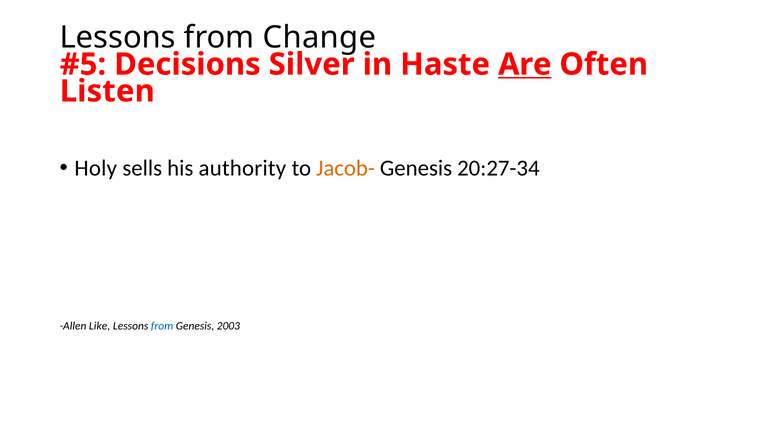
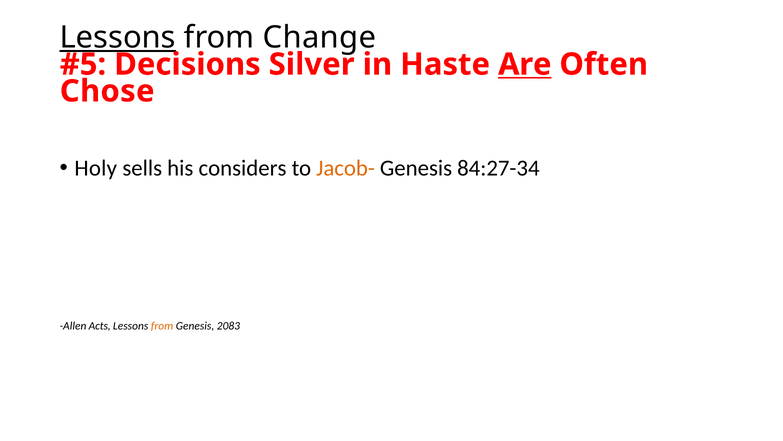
Lessons at (118, 38) underline: none -> present
Listen: Listen -> Chose
authority: authority -> considers
20:27-34: 20:27-34 -> 84:27-34
Like: Like -> Acts
from at (162, 326) colour: blue -> orange
2003: 2003 -> 2083
